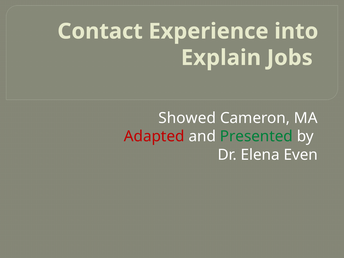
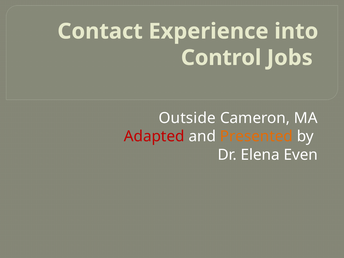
Explain: Explain -> Control
Showed: Showed -> Outside
Presented colour: green -> orange
